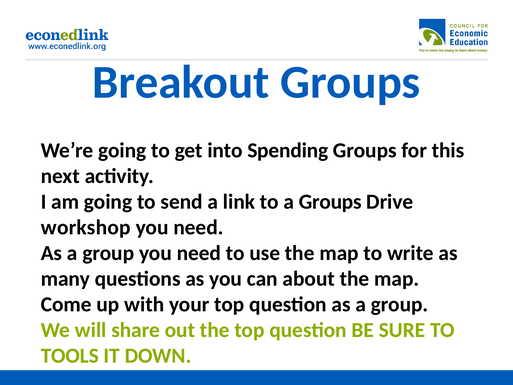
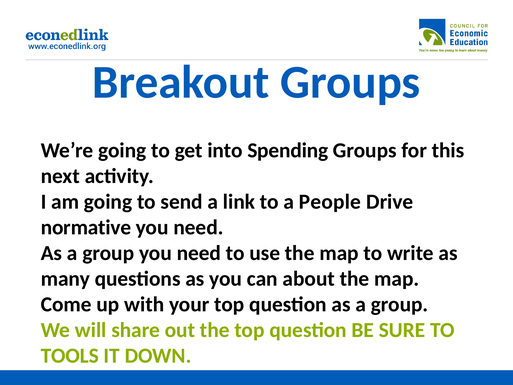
a Groups: Groups -> People
workshop: workshop -> normative
